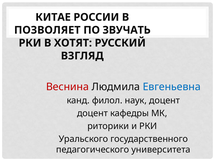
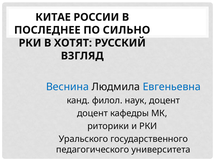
ПОЗВОЛЯЕТ: ПОЗВОЛЯЕТ -> ПОСЛЕДНЕЕ
ЗВУЧАТЬ: ЗВУЧАТЬ -> СИЛЬНО
Веснина colour: red -> blue
